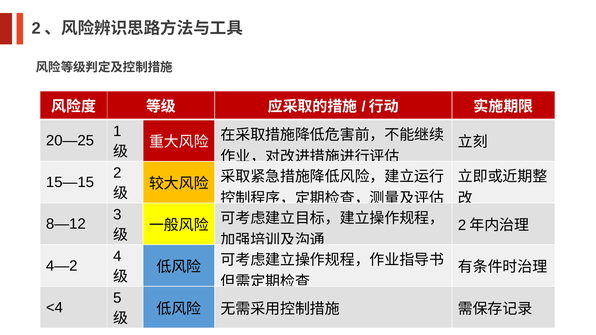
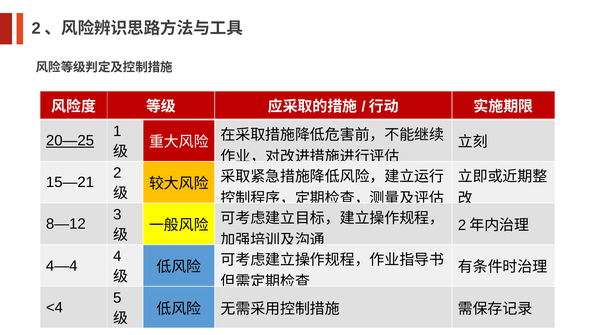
20—25 underline: none -> present
15—15: 15—15 -> 15—21
4—2: 4—2 -> 4—4
